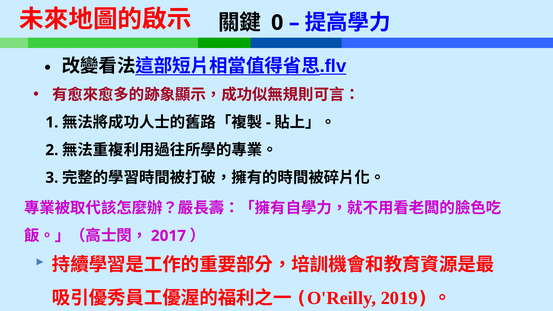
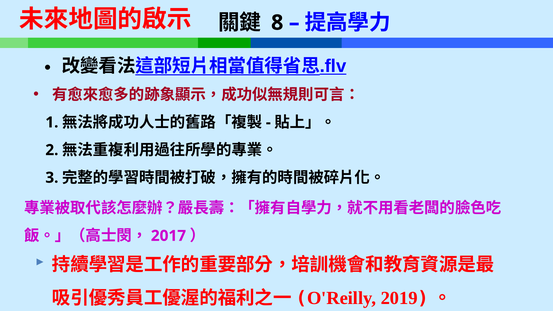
0: 0 -> 8
